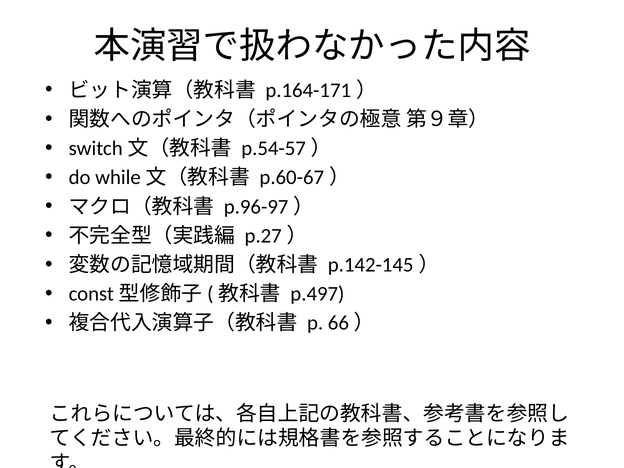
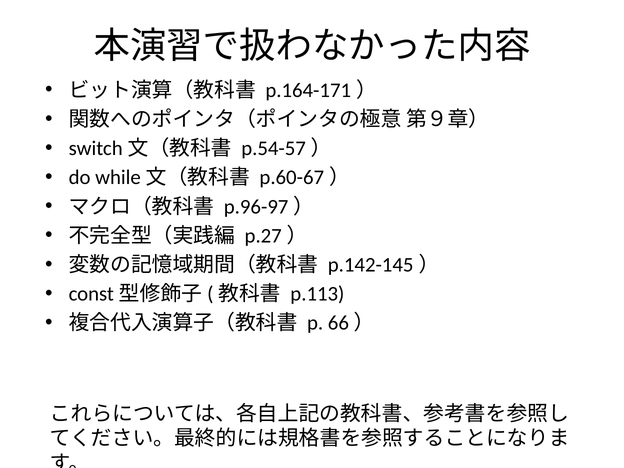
p.497: p.497 -> p.113
